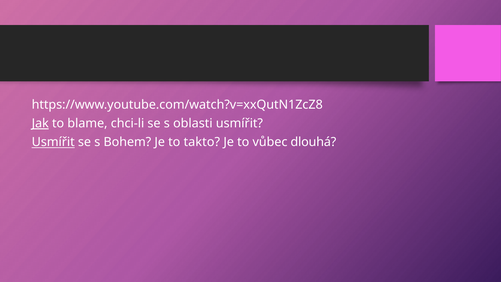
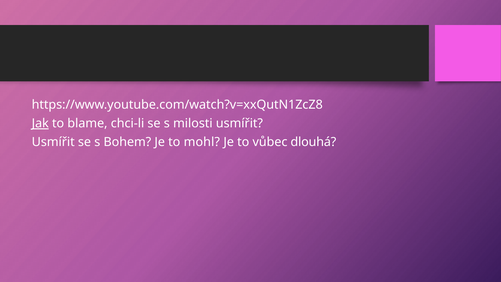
oblasti: oblasti -> milosti
Usmířit at (53, 142) underline: present -> none
takto: takto -> mohl
